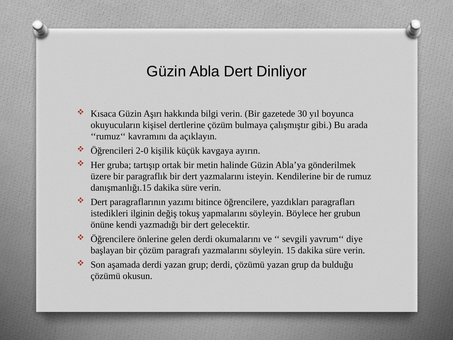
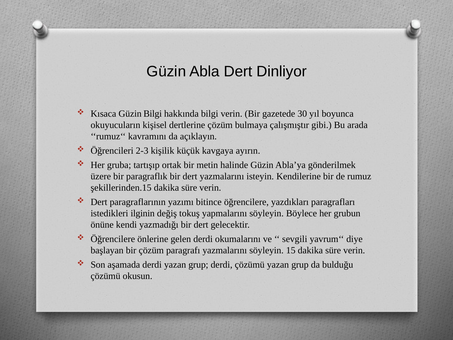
Güzin Aşırı: Aşırı -> Bilgi
2-0: 2-0 -> 2-3
danışmanlığı.15: danışmanlığı.15 -> şekillerinden.15
